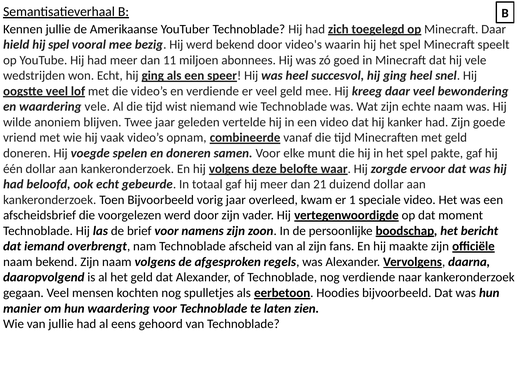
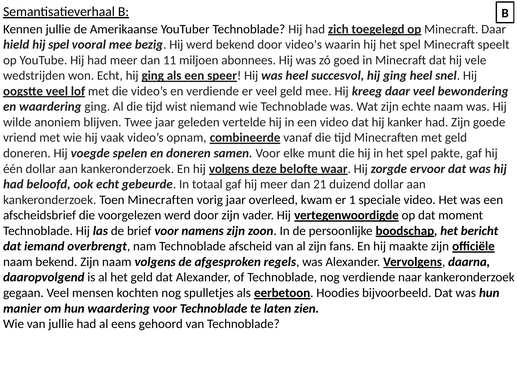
waardering vele: vele -> ging
Toen Bijvoorbeeld: Bijvoorbeeld -> Minecraften
